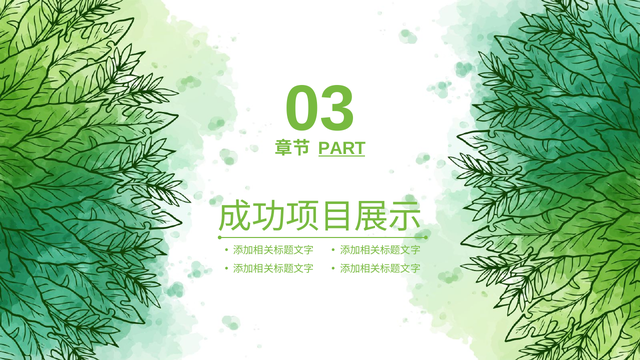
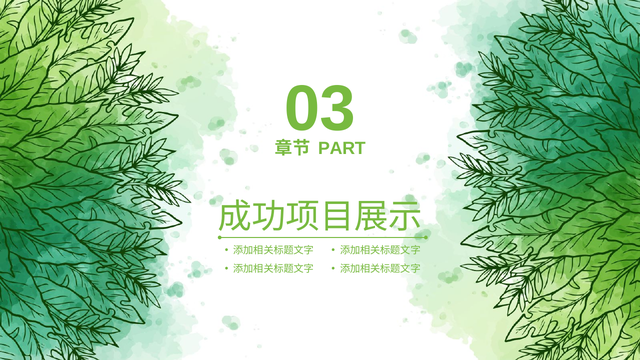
PART underline: present -> none
